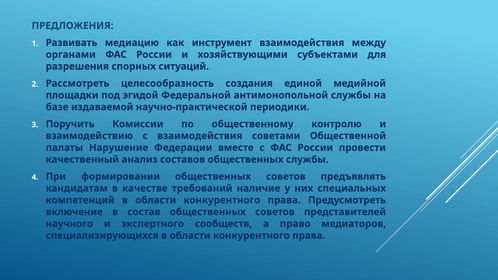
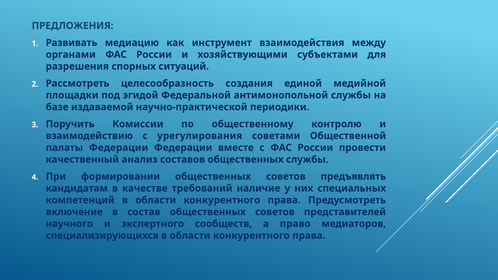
с взаимодействия: взаимодействия -> урегулирования
палаты Нарушение: Нарушение -> Федерации
